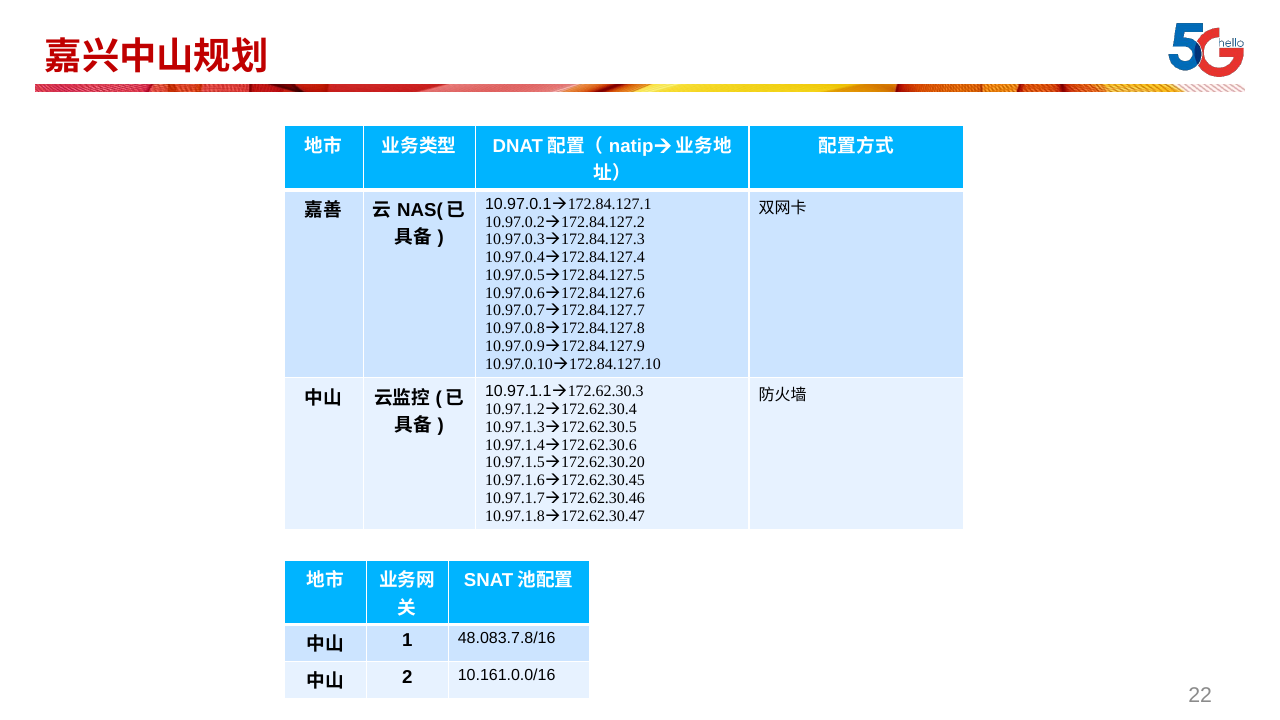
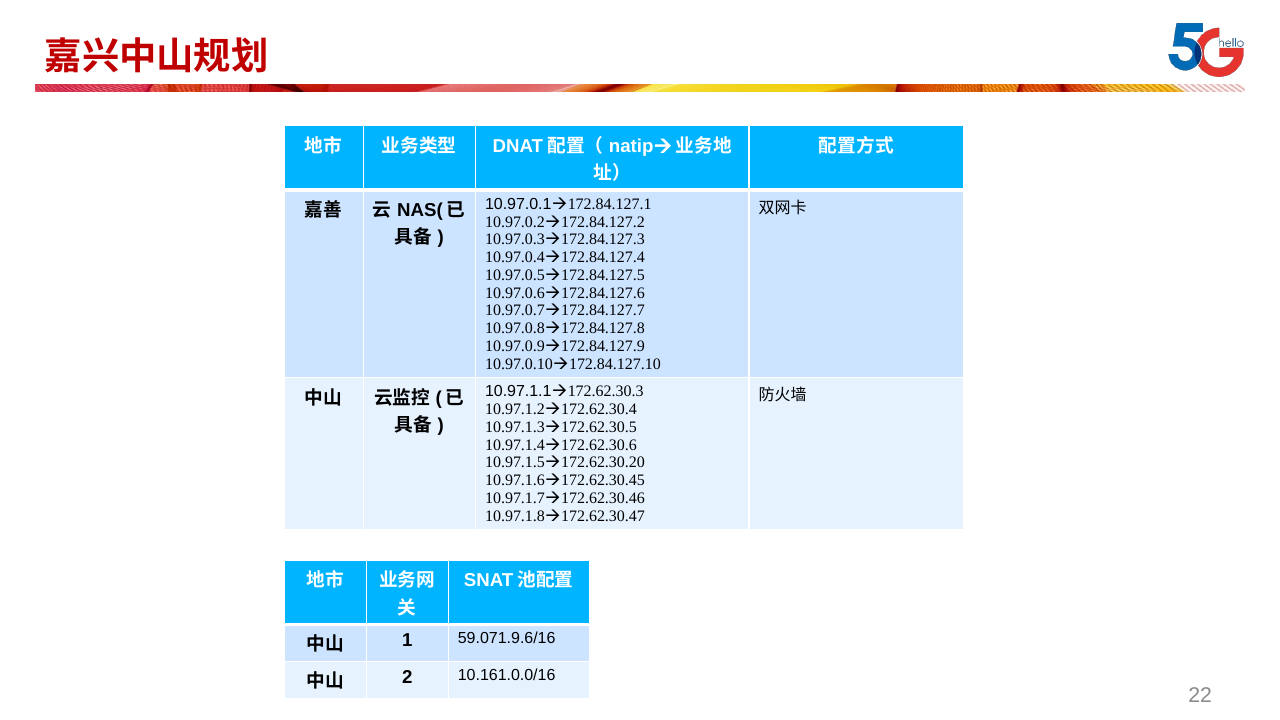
48.083.7.8/16: 48.083.7.8/16 -> 59.071.9.6/16
